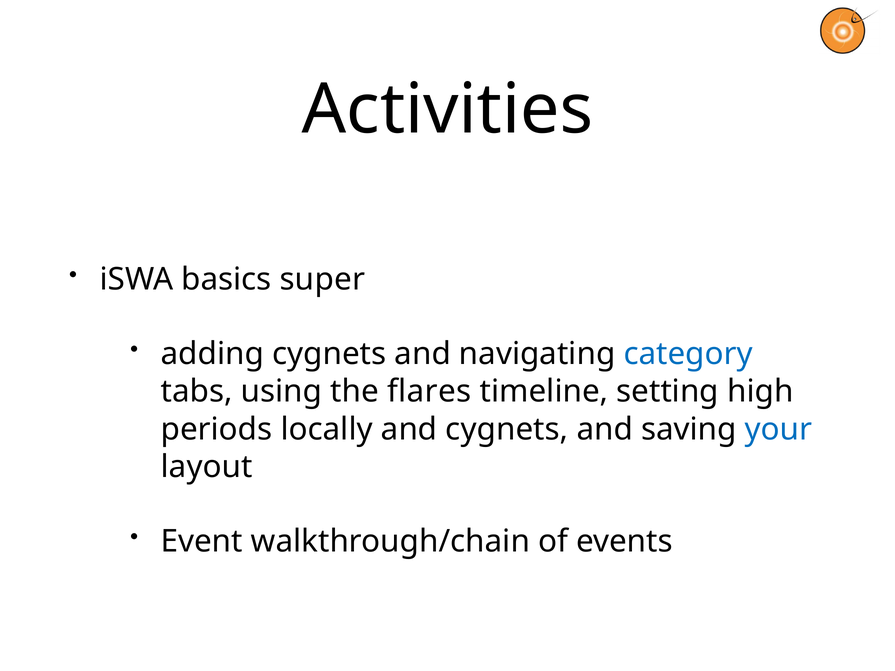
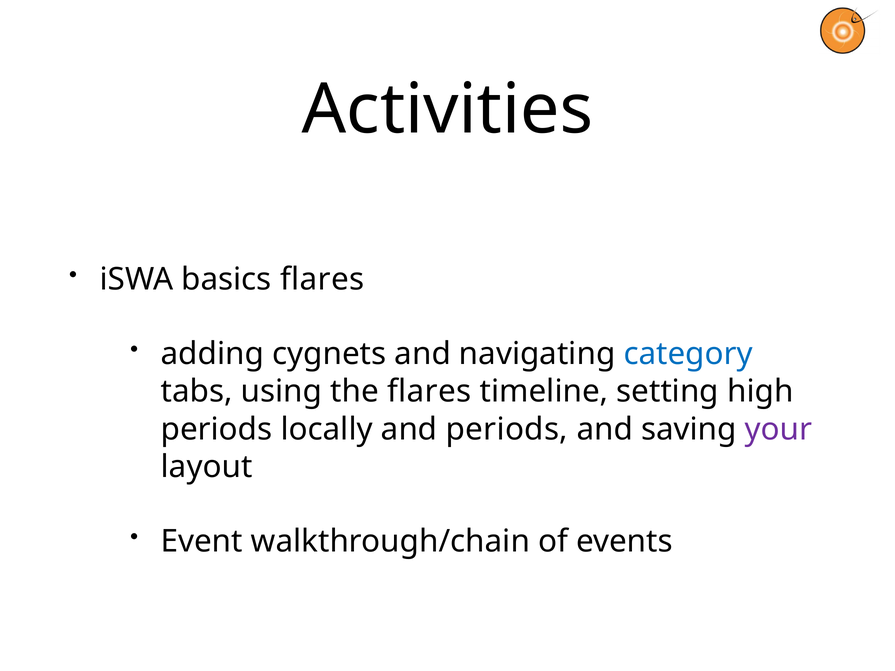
basics super: super -> flares
and cygnets: cygnets -> periods
your colour: blue -> purple
